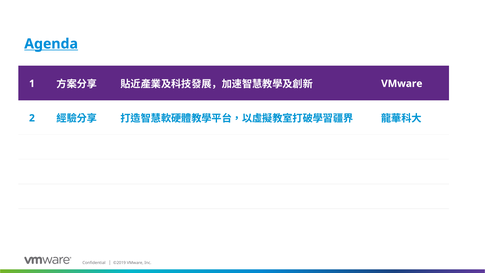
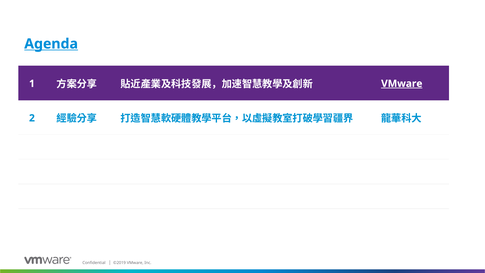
VMware at (402, 84) underline: none -> present
